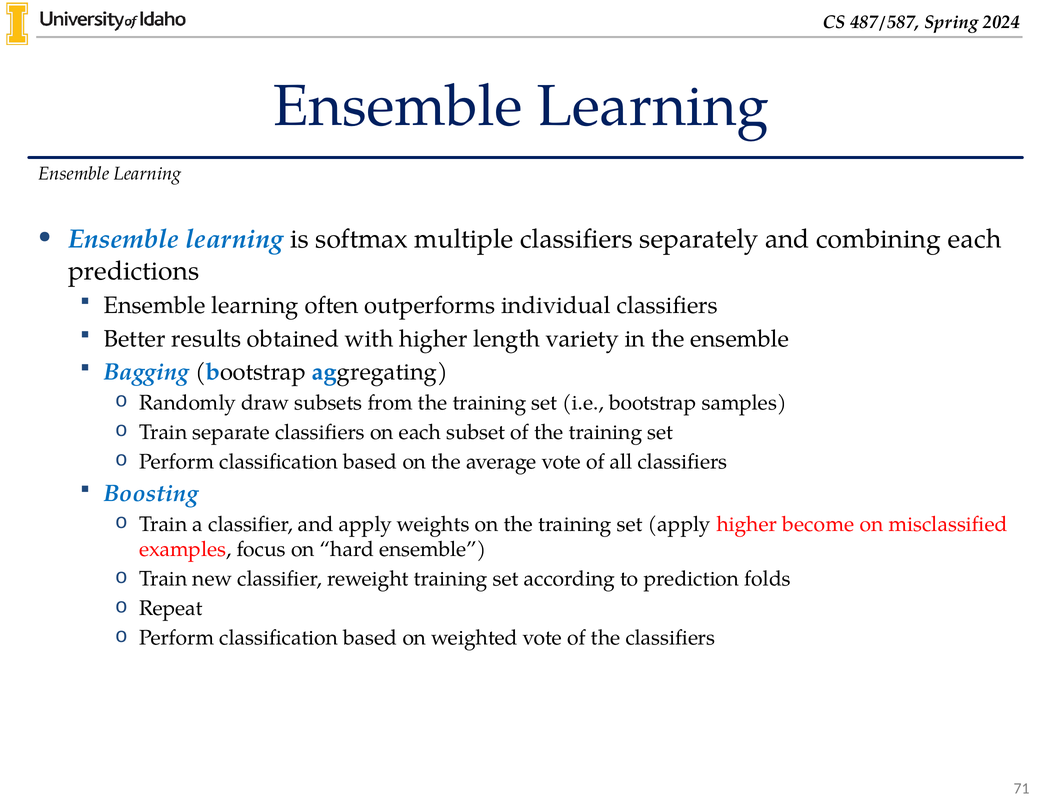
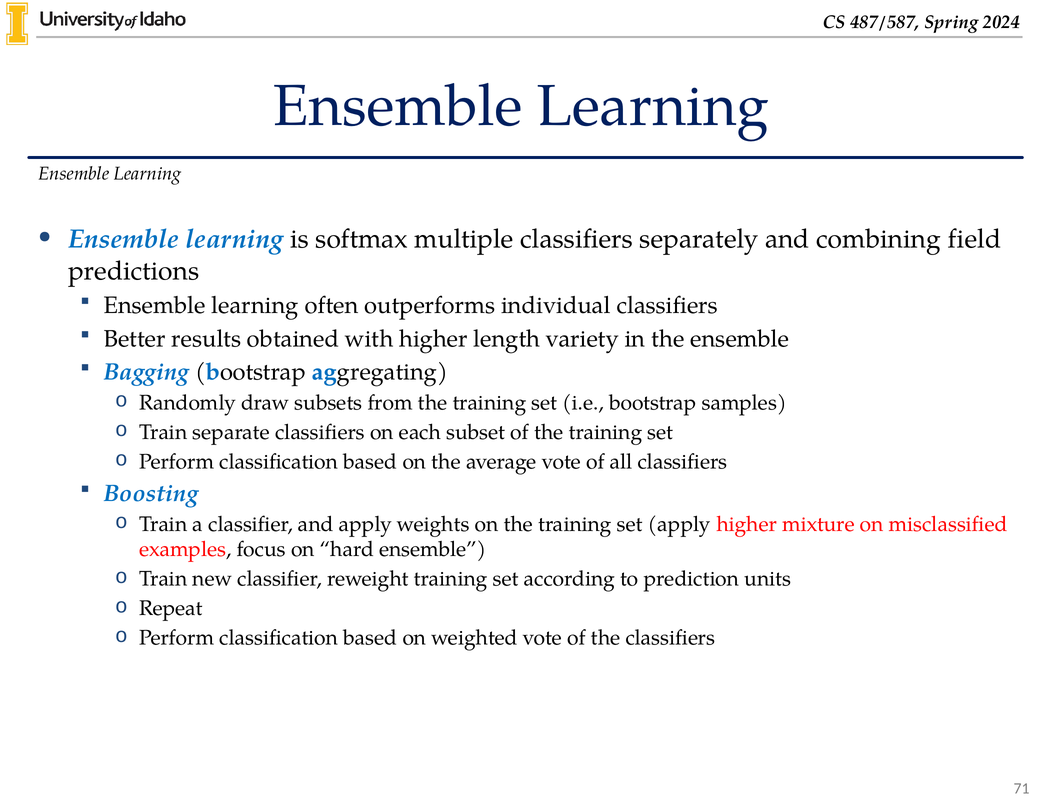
combining each: each -> field
become: become -> mixture
folds: folds -> units
